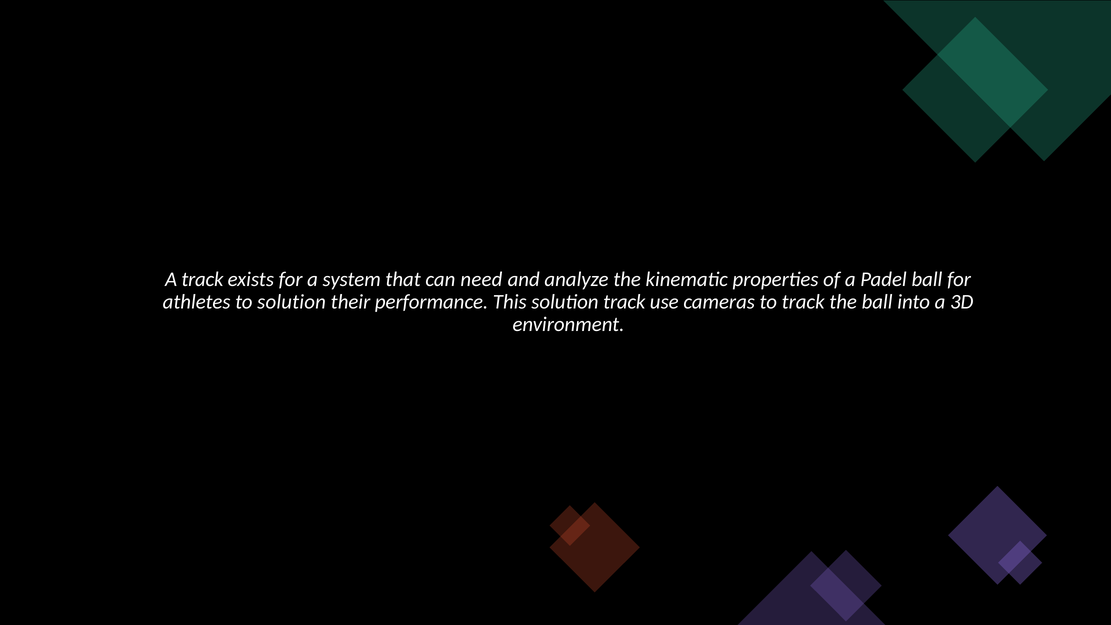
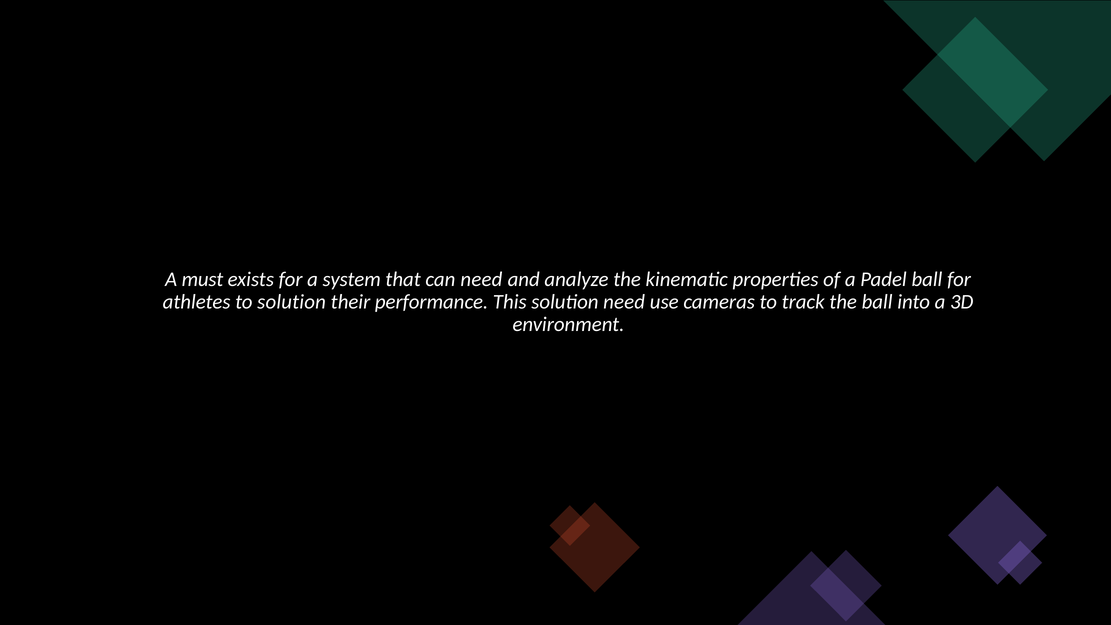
A track: track -> must
solution track: track -> need
